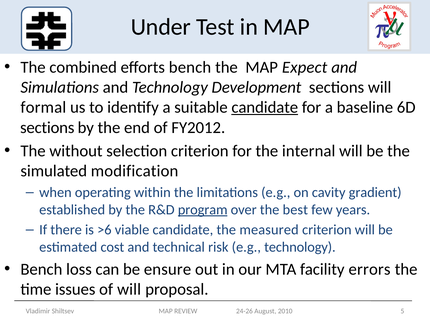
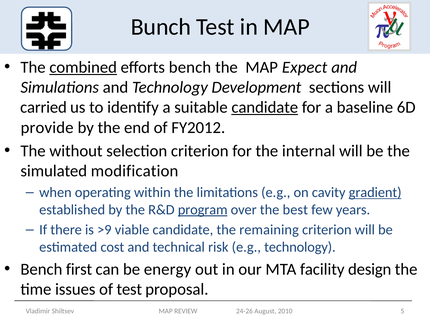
Under: Under -> Bunch
combined underline: none -> present
formal: formal -> carried
sections at (47, 127): sections -> provide
gradient underline: none -> present
>6: >6 -> >9
measured: measured -> remaining
loss: loss -> first
ensure: ensure -> energy
errors: errors -> design
of will: will -> test
